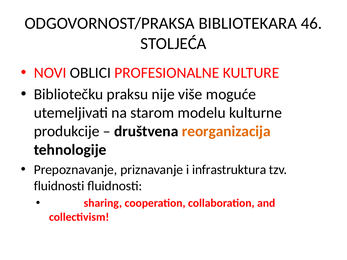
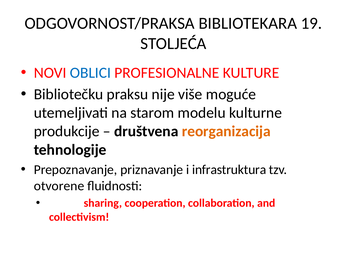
46: 46 -> 19
OBLICI colour: black -> blue
fluidnosti at (59, 186): fluidnosti -> otvorene
